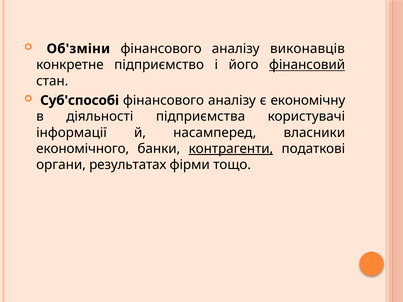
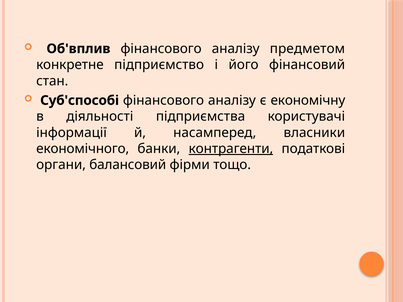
Об'зміни: Об'зміни -> Об'вплив
виконавців: виконавців -> предметом
фінансовий underline: present -> none
результатах: результатах -> балансовий
